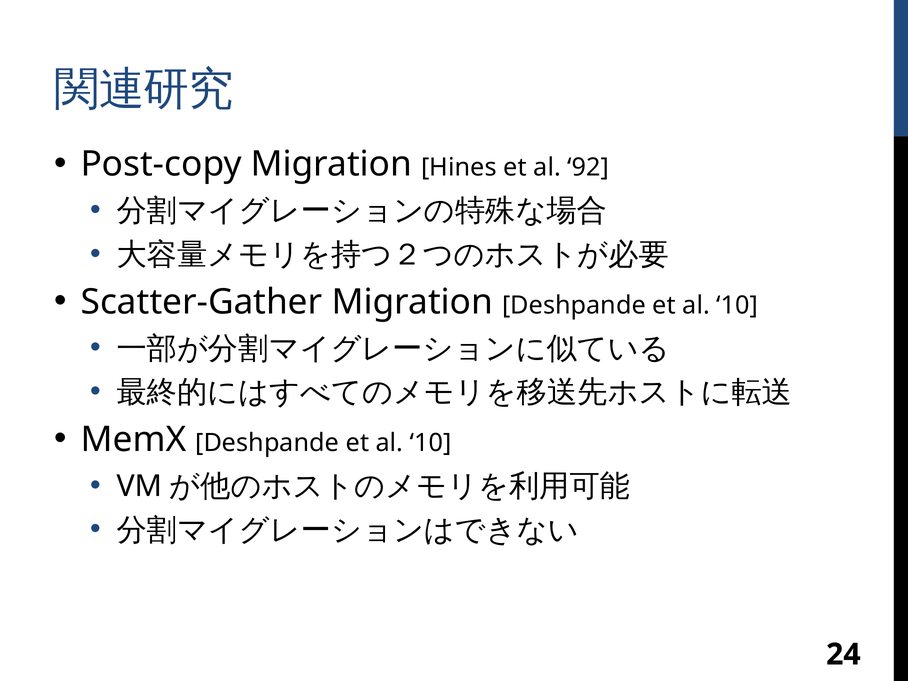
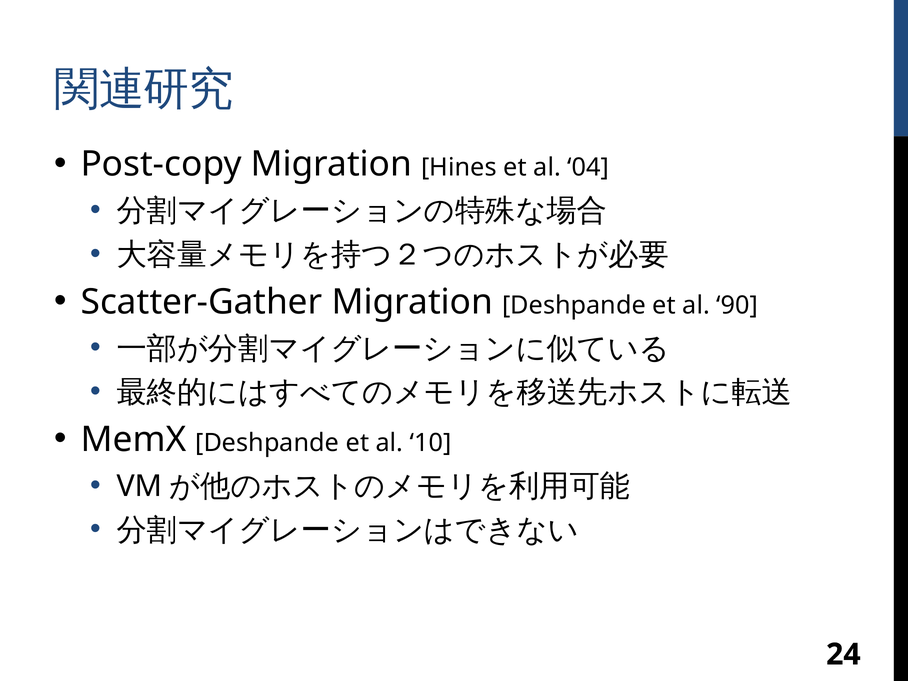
92: 92 -> 04
10 at (737, 305): 10 -> 90
